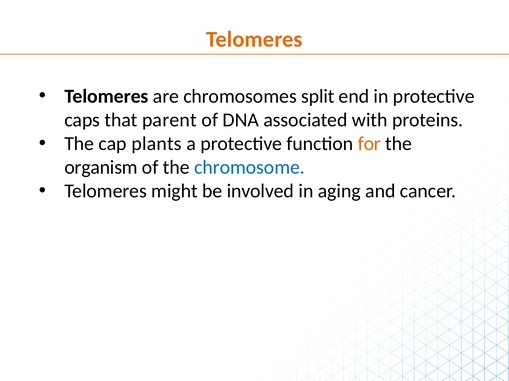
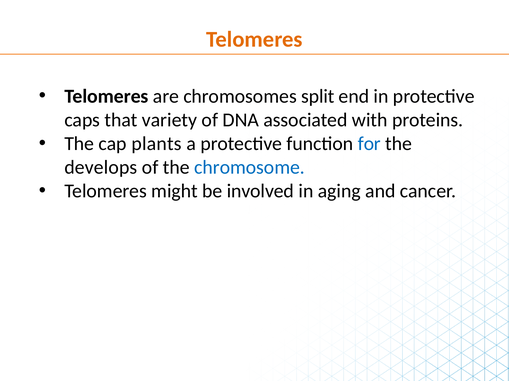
parent: parent -> variety
for colour: orange -> blue
organism: organism -> develops
